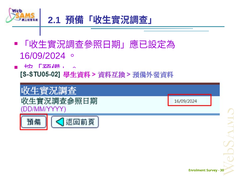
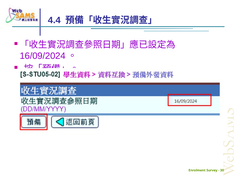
2.1: 2.1 -> 4.4
